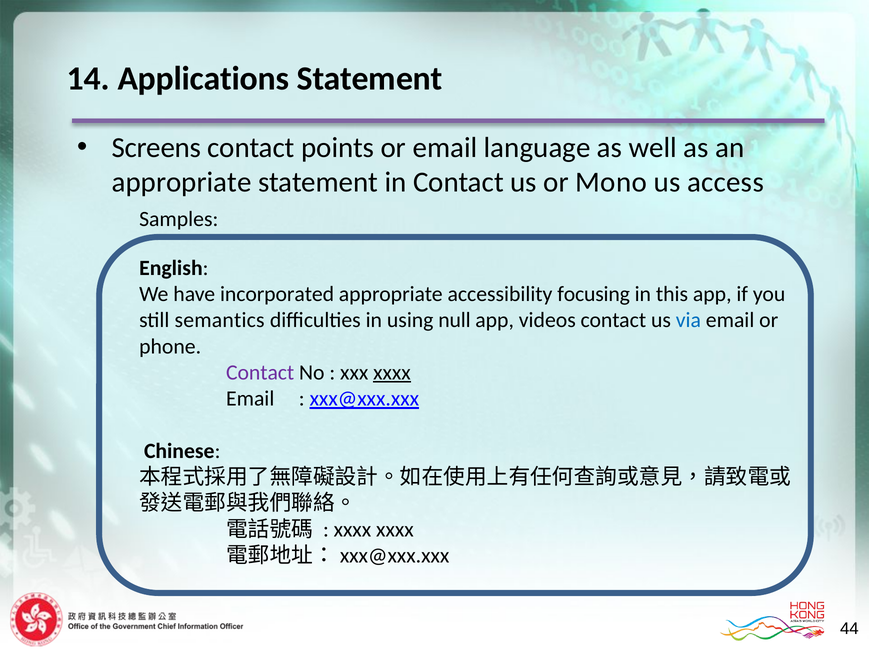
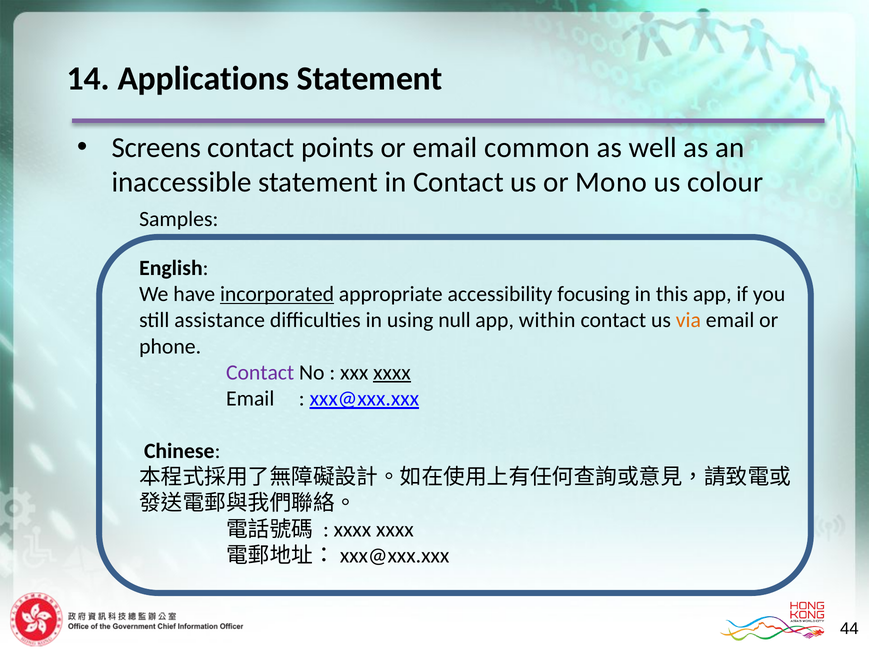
language: language -> common
appropriate at (182, 182): appropriate -> inaccessible
access: access -> colour
incorporated underline: none -> present
semantics: semantics -> assistance
videos: videos -> within
via colour: blue -> orange
